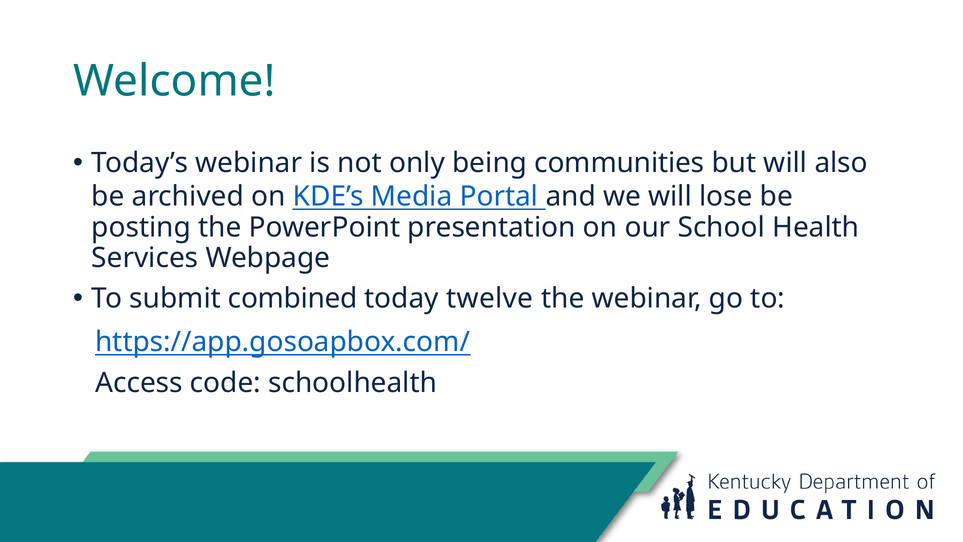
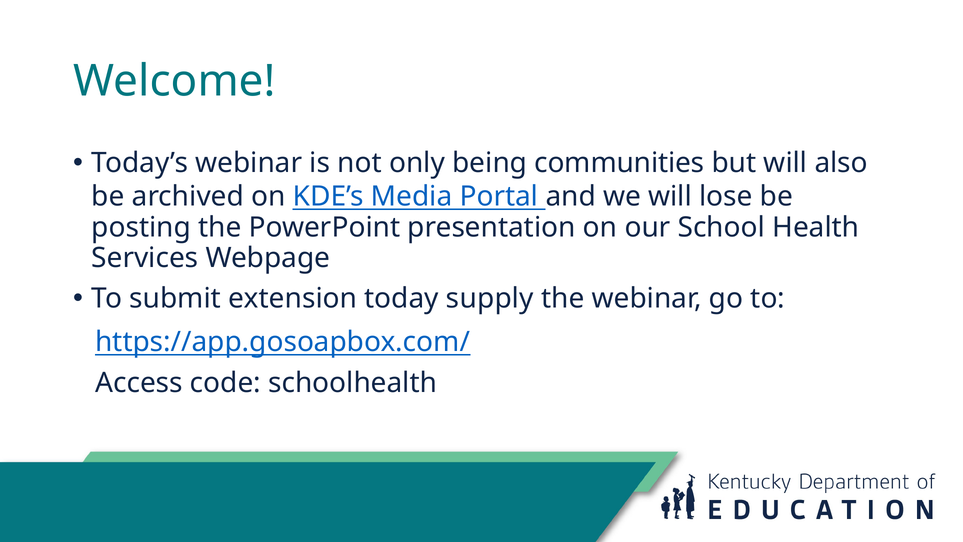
combined: combined -> extension
twelve: twelve -> supply
